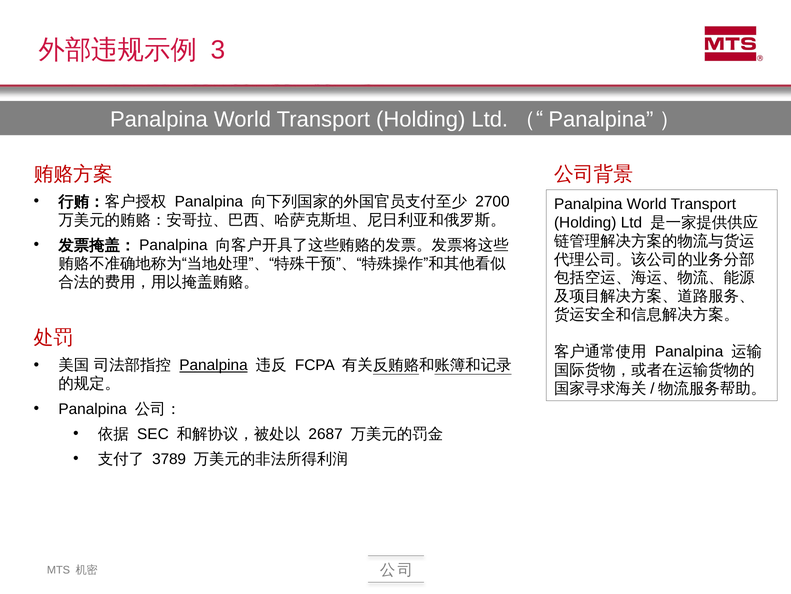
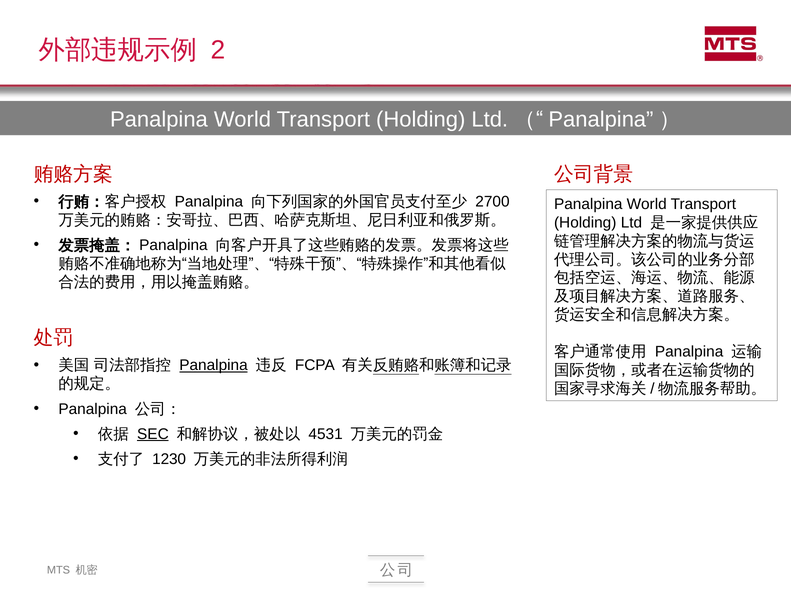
3: 3 -> 2
SEC underline: none -> present
2687: 2687 -> 4531
3789: 3789 -> 1230
